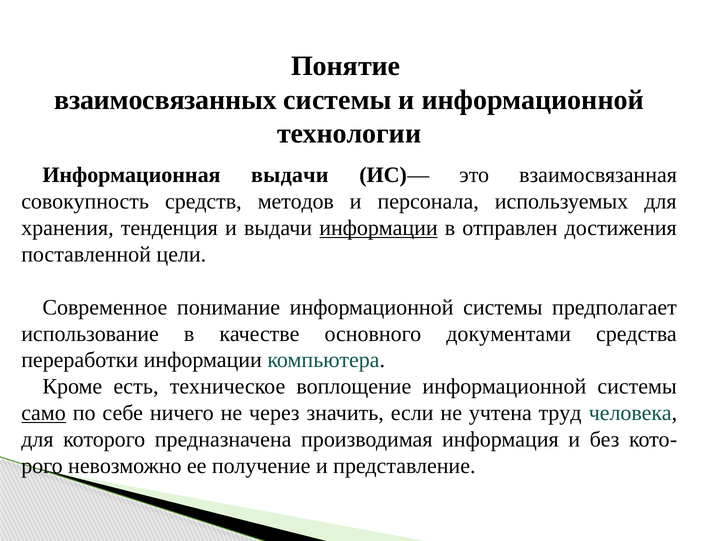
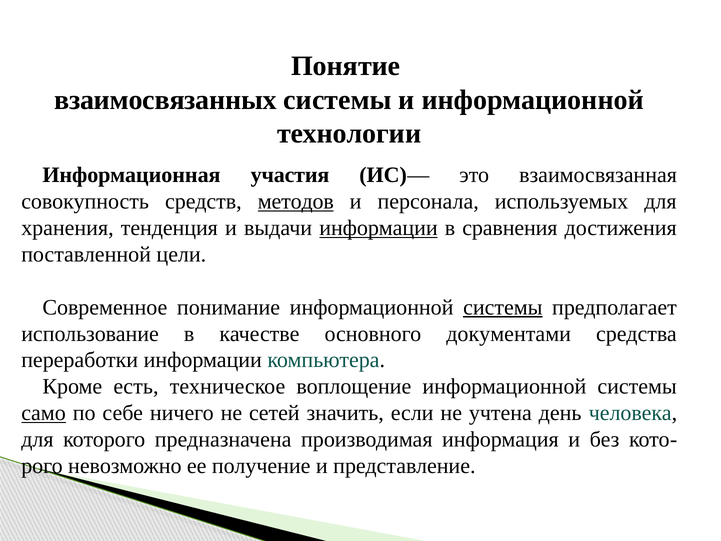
Информационная выдачи: выдачи -> участия
методов underline: none -> present
отправлен: отправлен -> сравнения
системы at (503, 307) underline: none -> present
через: через -> сетей
труд: труд -> день
